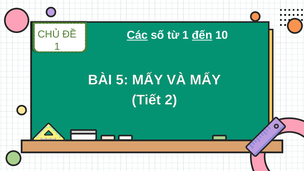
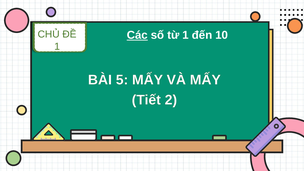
đến underline: present -> none
